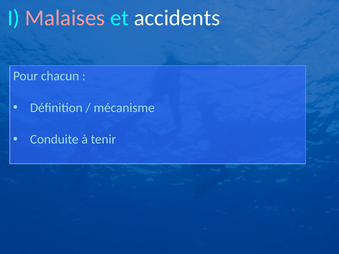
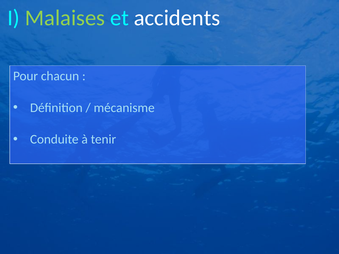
Malaises colour: pink -> light green
